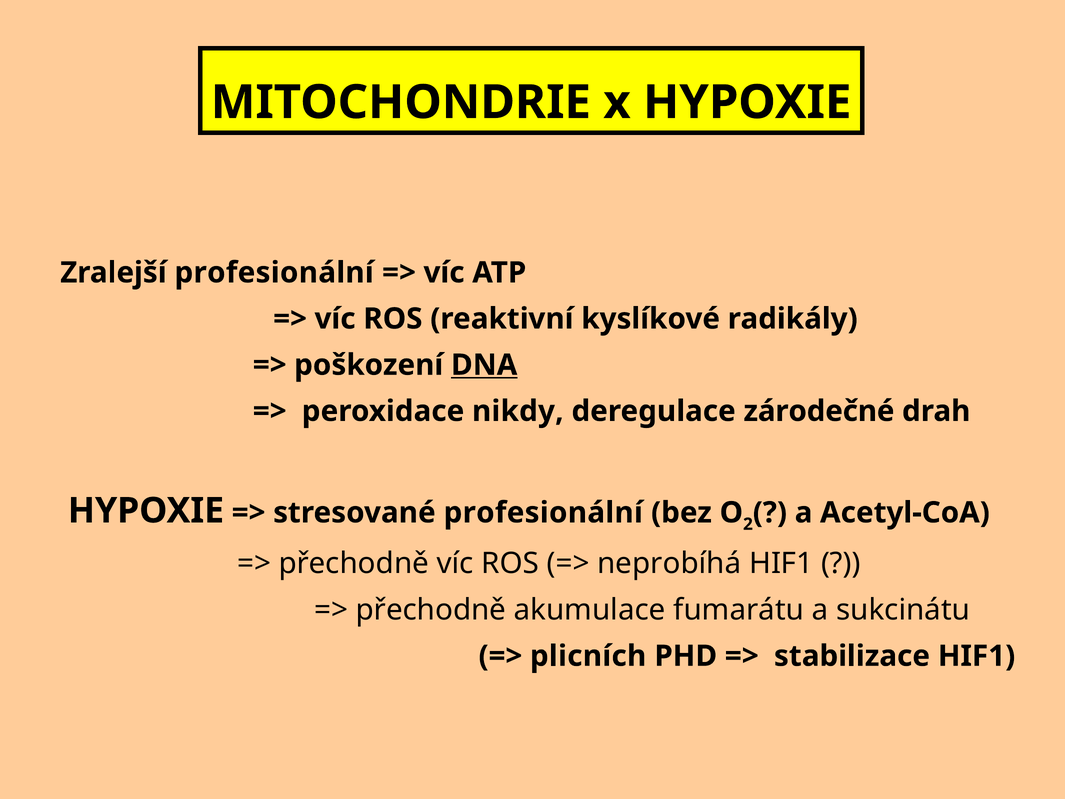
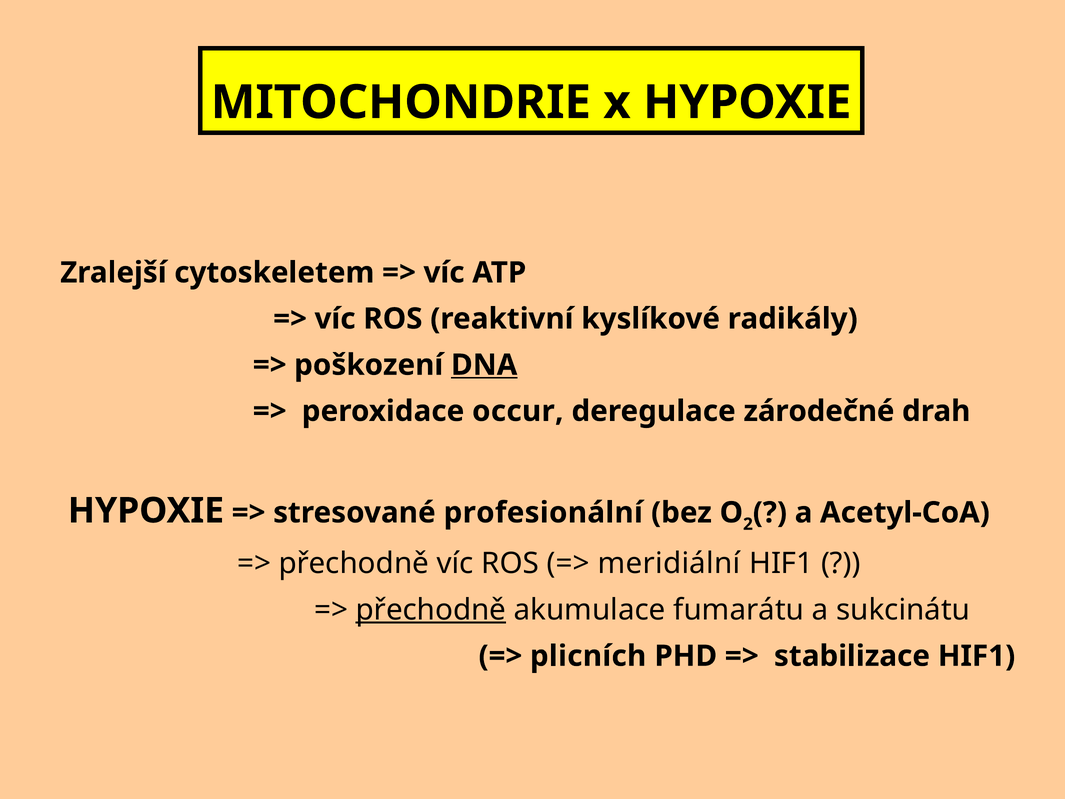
Zralejší profesionální: profesionální -> cytoskeletem
nikdy: nikdy -> occur
neprobíhá: neprobíhá -> meridiální
přechodně at (431, 610) underline: none -> present
